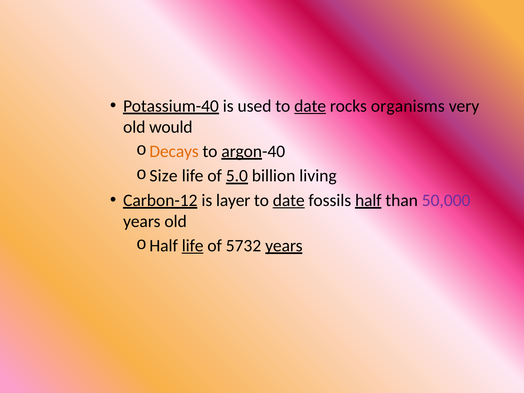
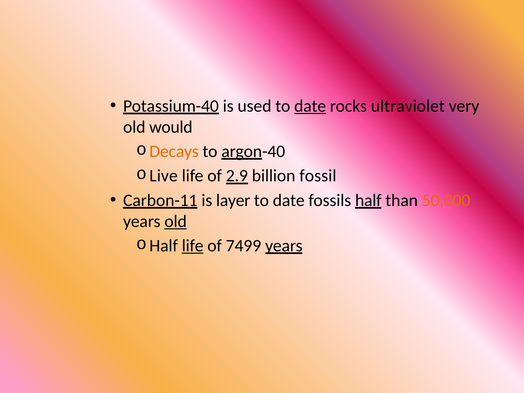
organisms: organisms -> ultraviolet
Size: Size -> Live
5.0: 5.0 -> 2.9
living: living -> fossil
Carbon-12: Carbon-12 -> Carbon-11
date at (289, 200) underline: present -> none
50,000 colour: purple -> orange
old at (176, 221) underline: none -> present
5732: 5732 -> 7499
